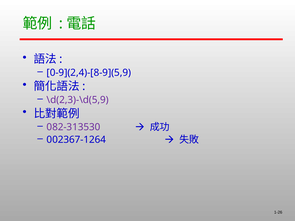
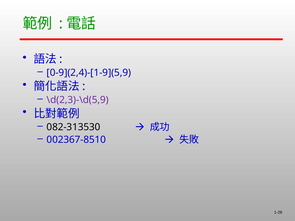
0-9](2,4)-[8-9](5,9: 0-9](2,4)-[8-9](5,9 -> 0-9](2,4)-[1-9](5,9
082-313530 colour: purple -> black
002367-1264: 002367-1264 -> 002367-8510
